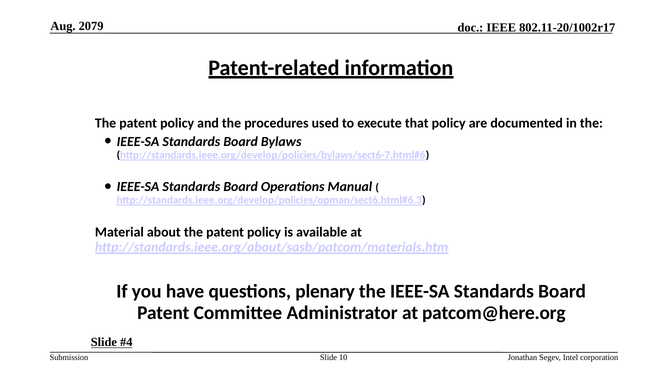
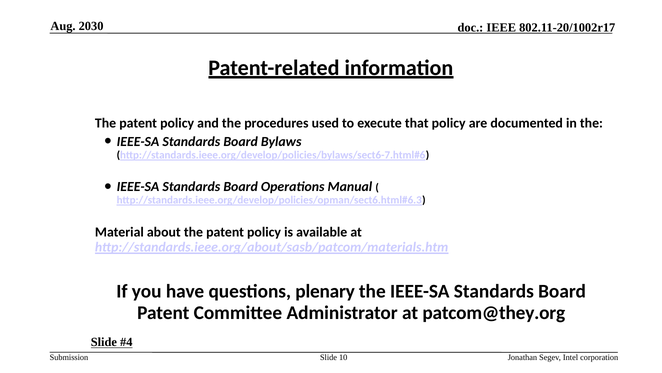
2079: 2079 -> 2030
patcom@here.org: patcom@here.org -> patcom@they.org
